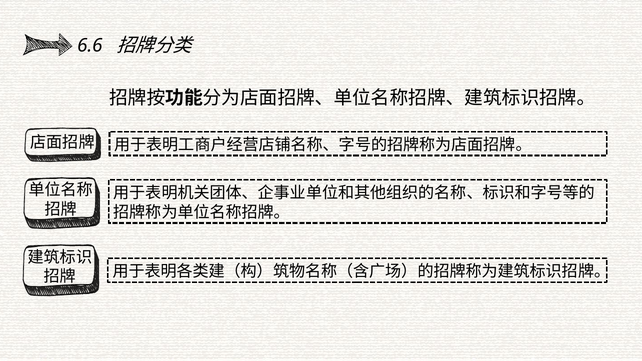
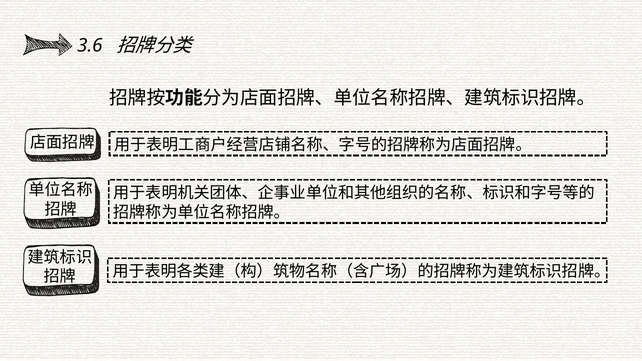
6.6: 6.6 -> 3.6
